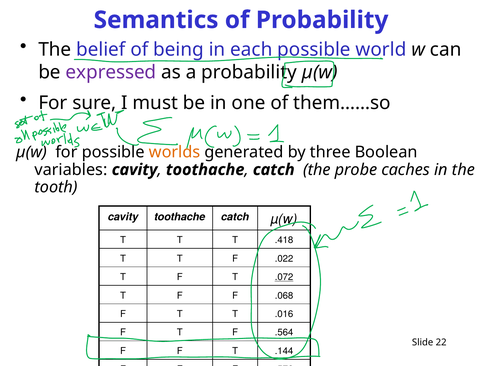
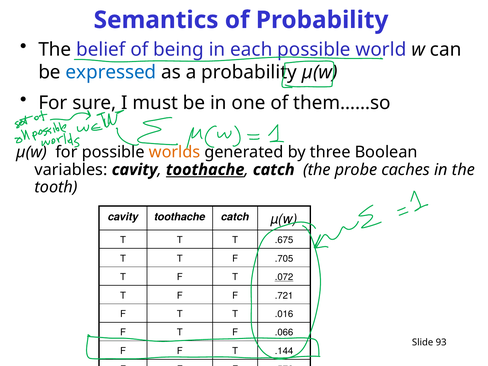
expressed colour: purple -> blue
toothache at (205, 170) underline: none -> present
.418: .418 -> .675
.022: .022 -> .705
.068: .068 -> .721
.564: .564 -> .066
22: 22 -> 93
